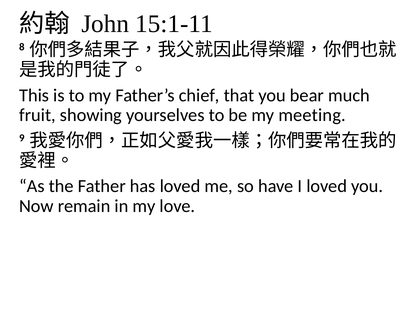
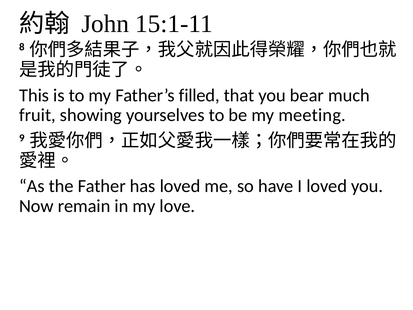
chief: chief -> filled
